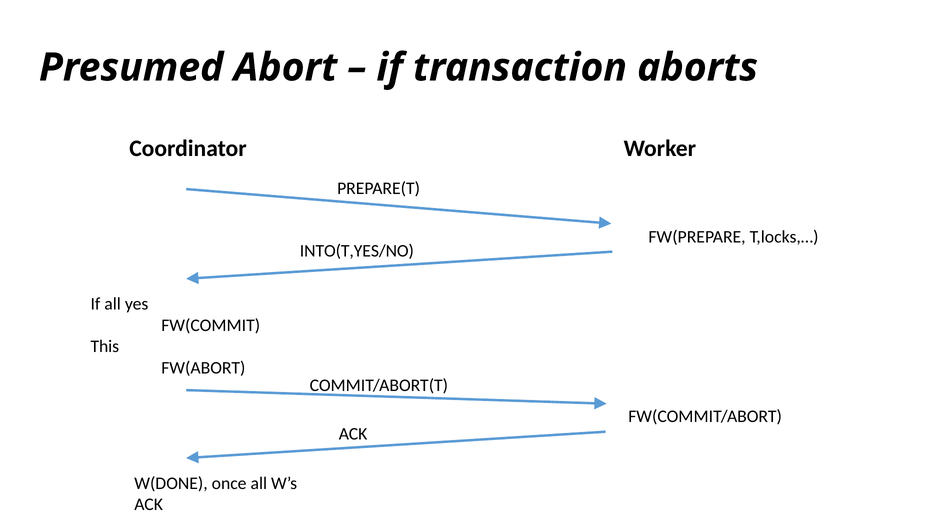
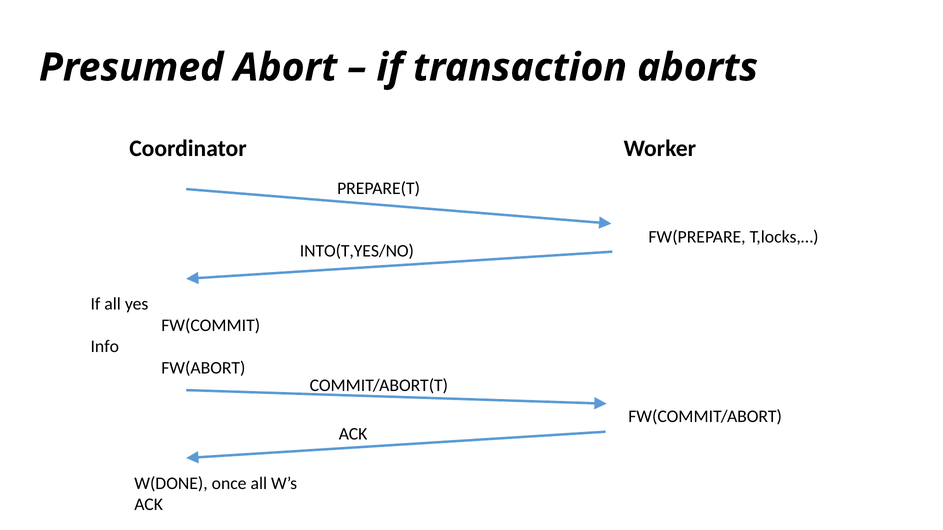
This: This -> Info
